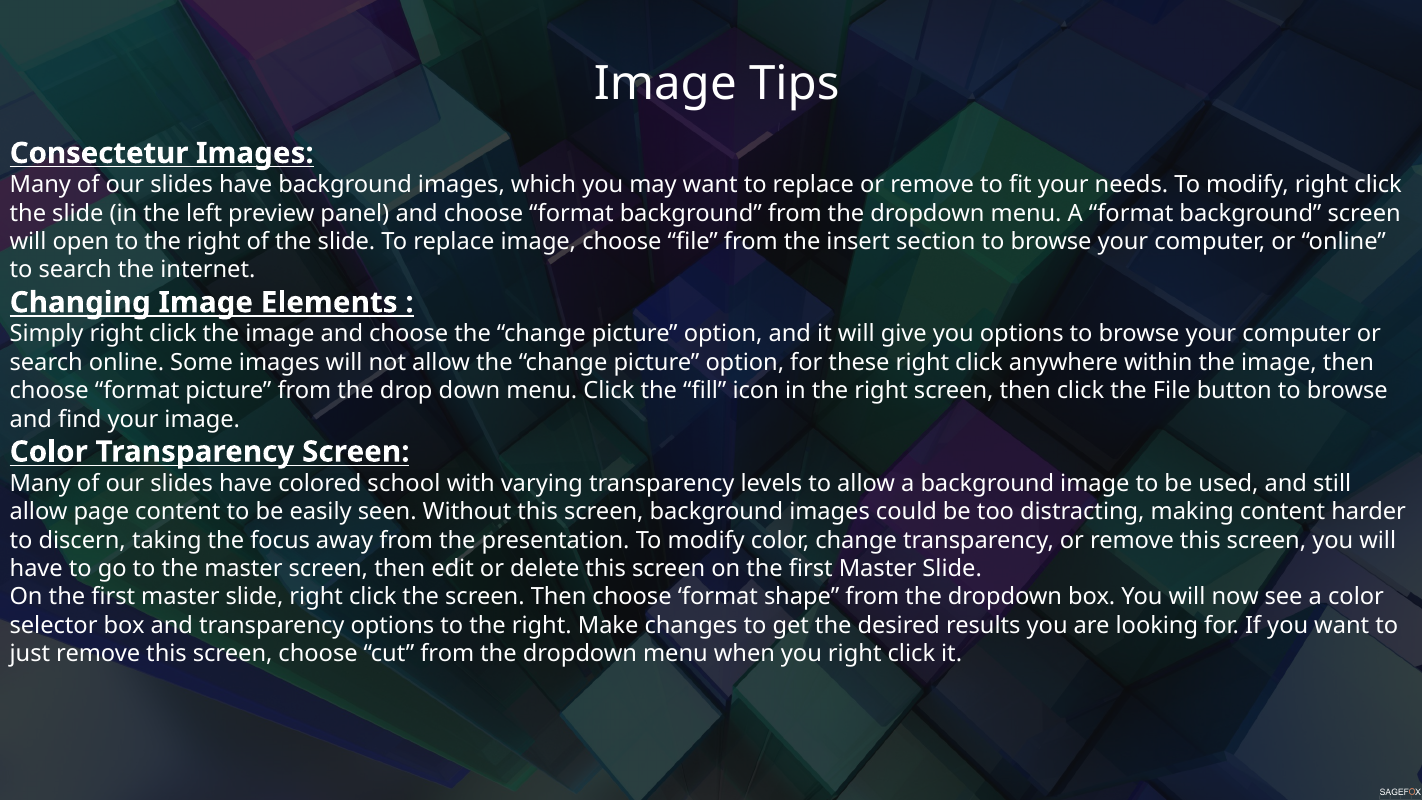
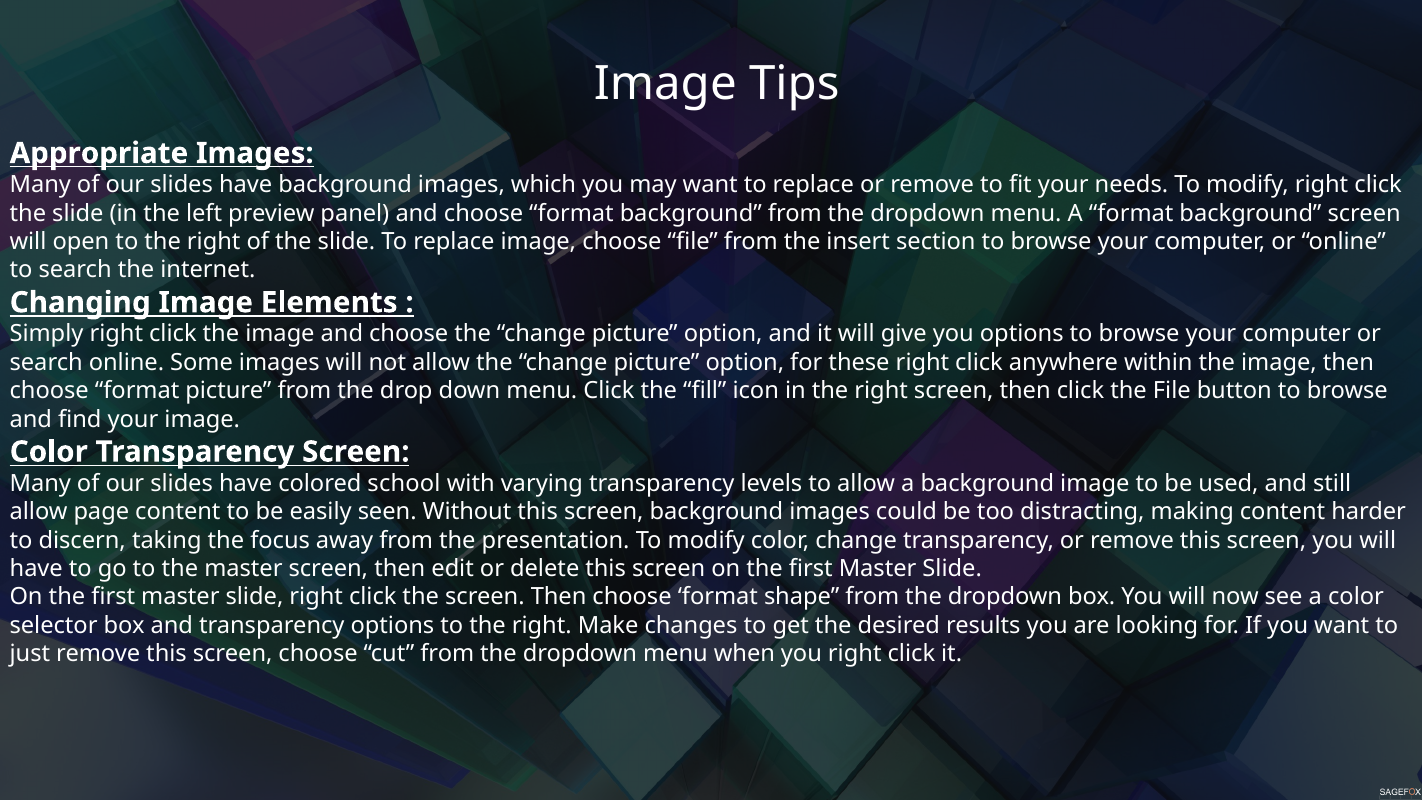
Consectetur: Consectetur -> Appropriate
